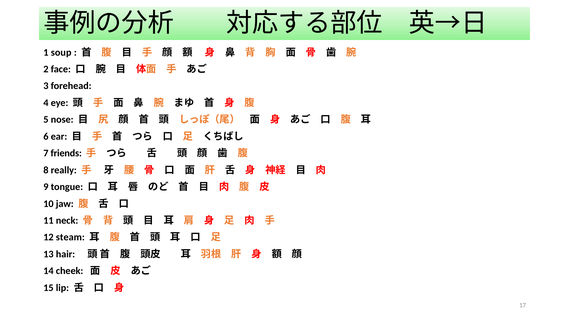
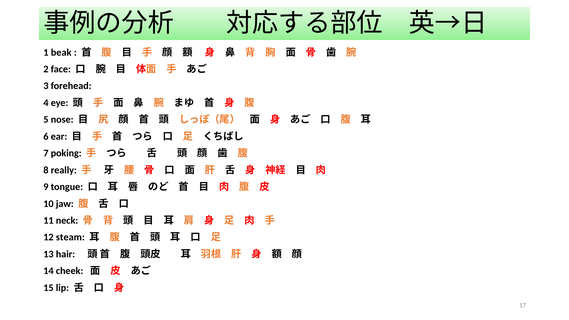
soup: soup -> beak
friends: friends -> poking
